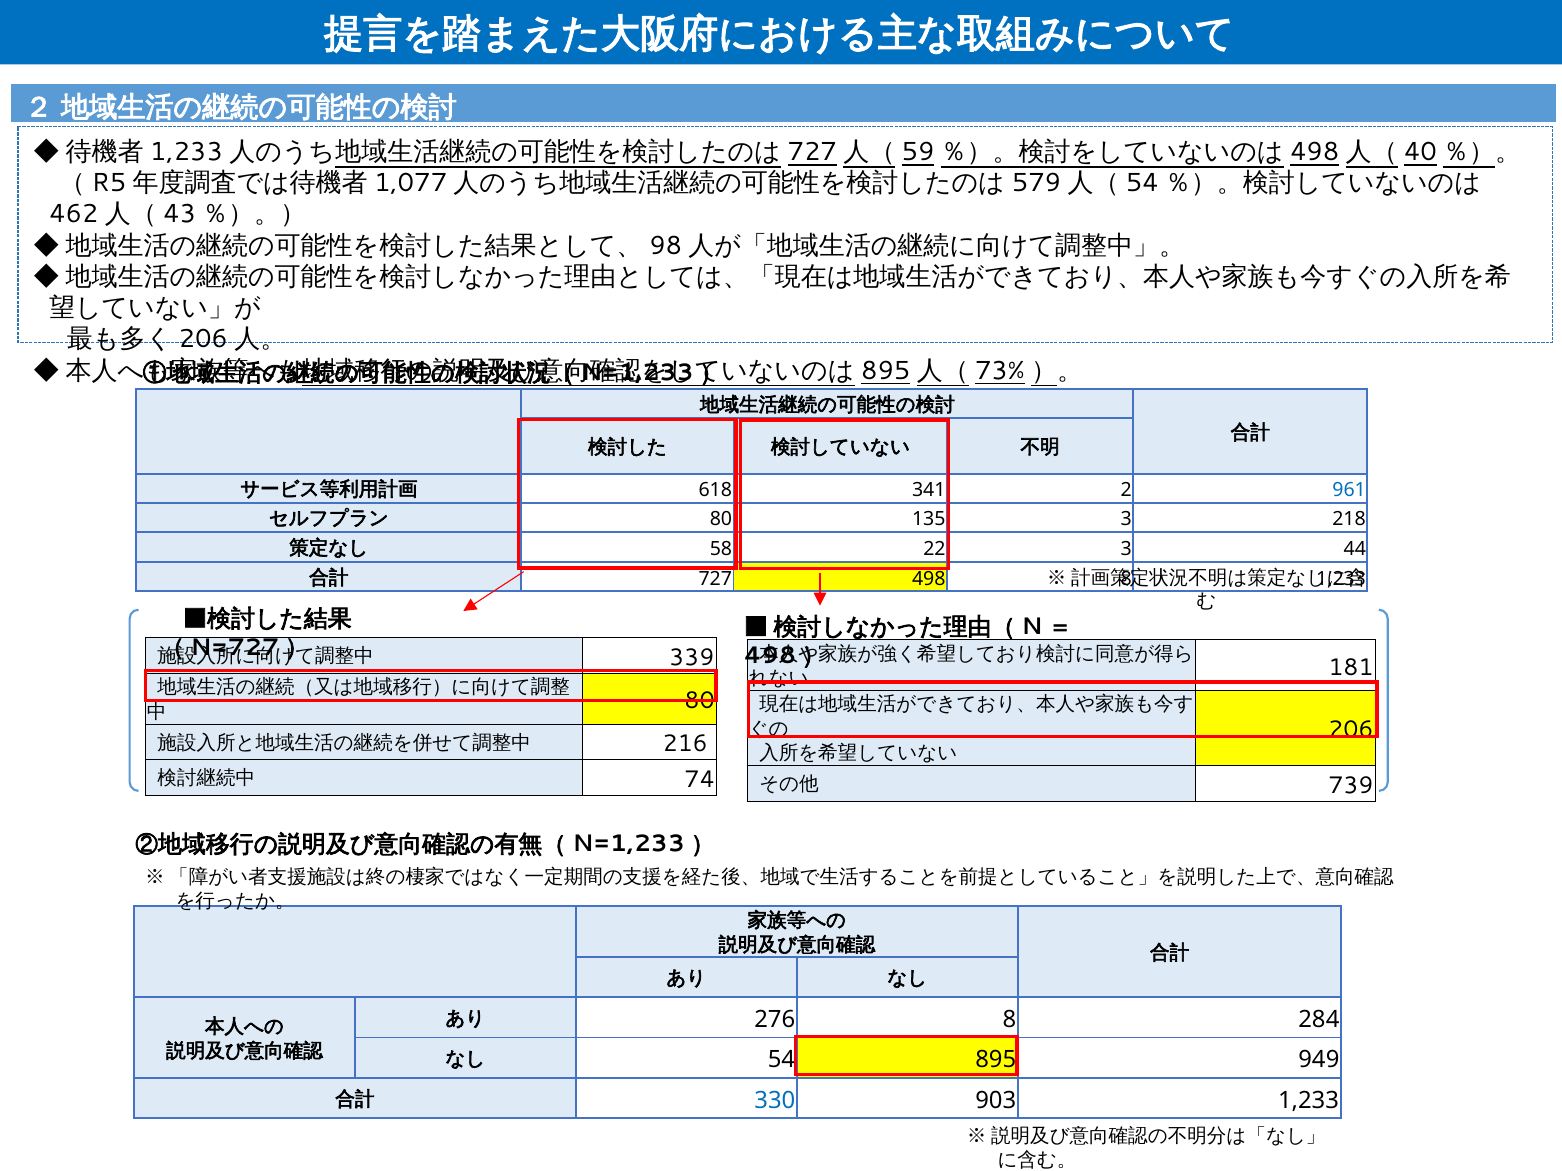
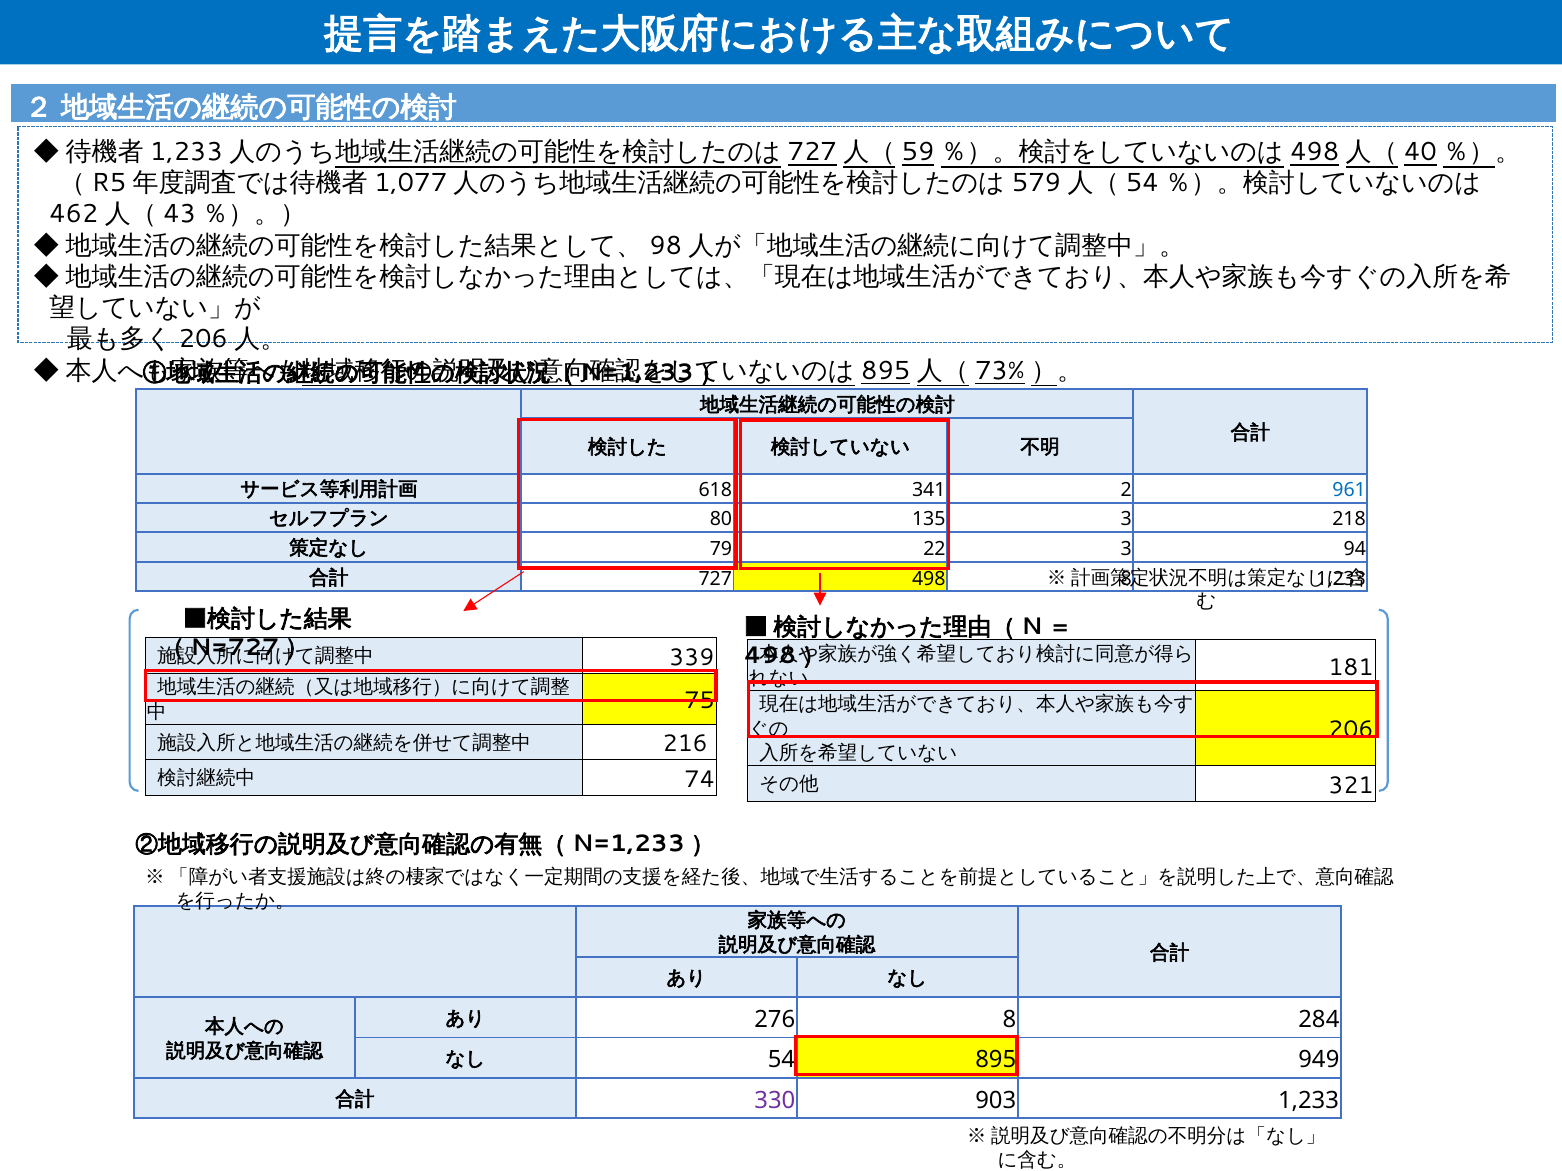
58: 58 -> 79
44: 44 -> 94
80 at (700, 701): 80 -> 75
739: 739 -> 321
330 colour: blue -> purple
